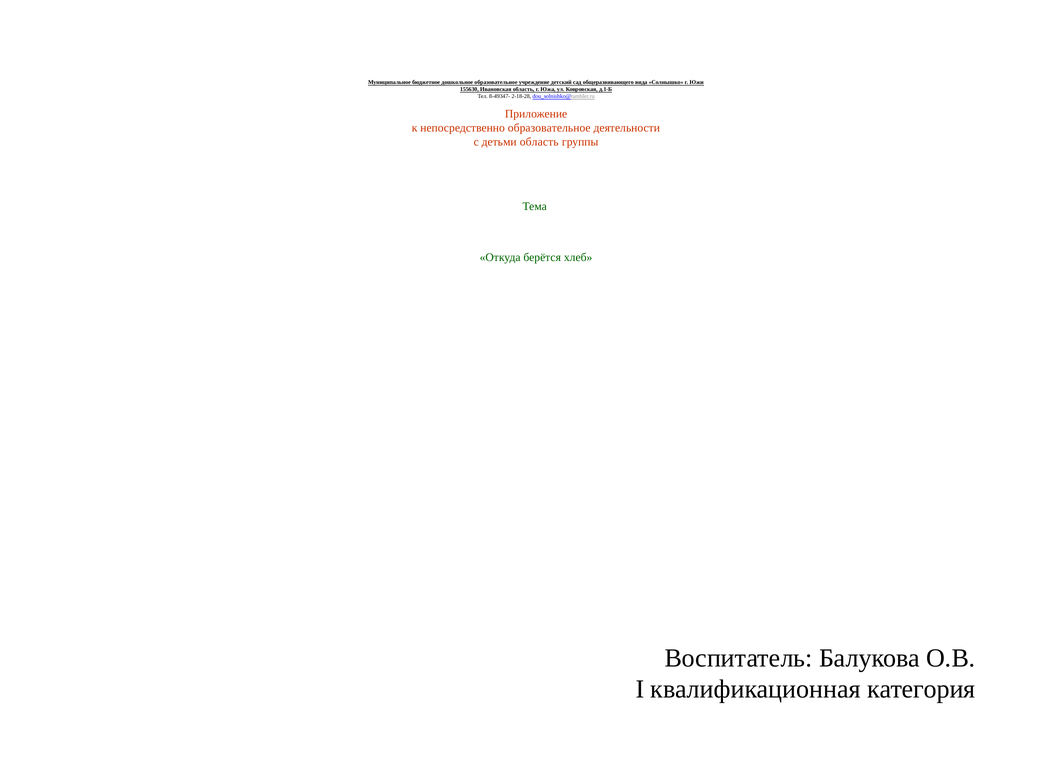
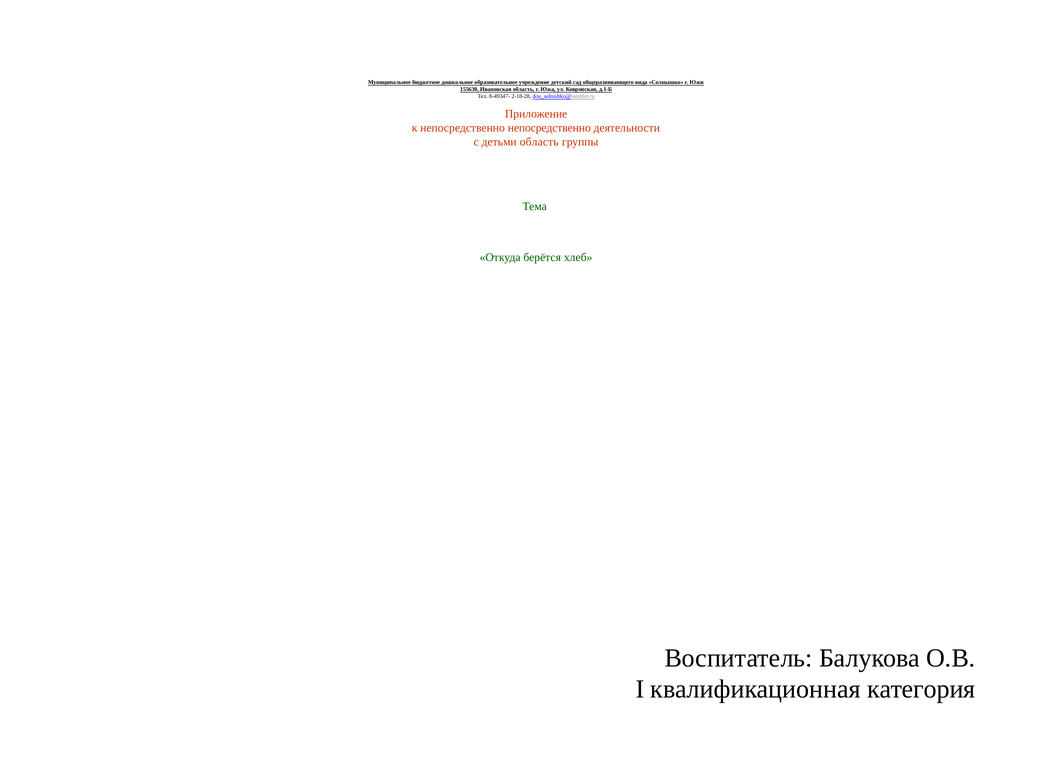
непосредственно образовательное: образовательное -> непосредственно
